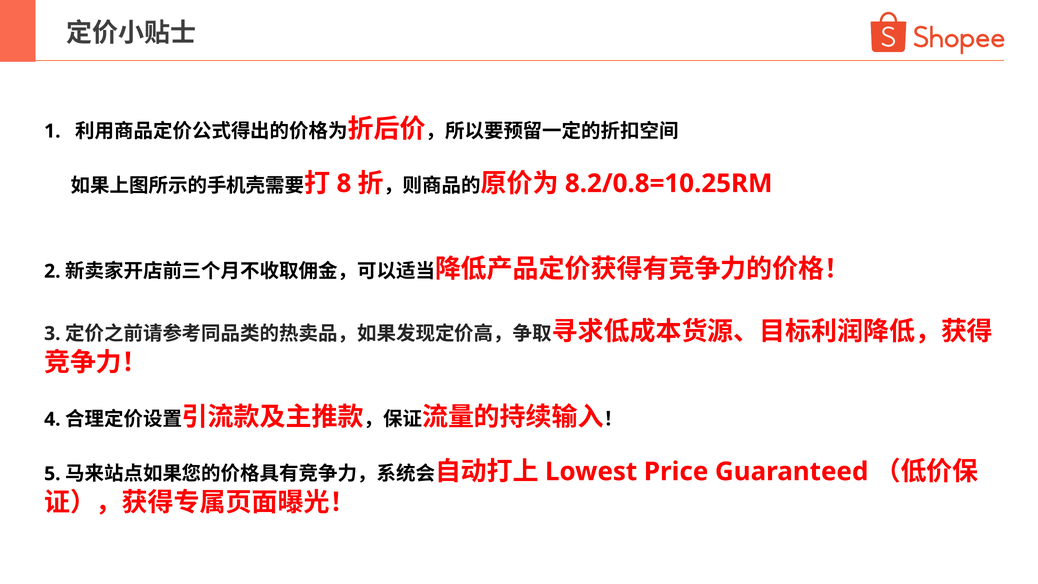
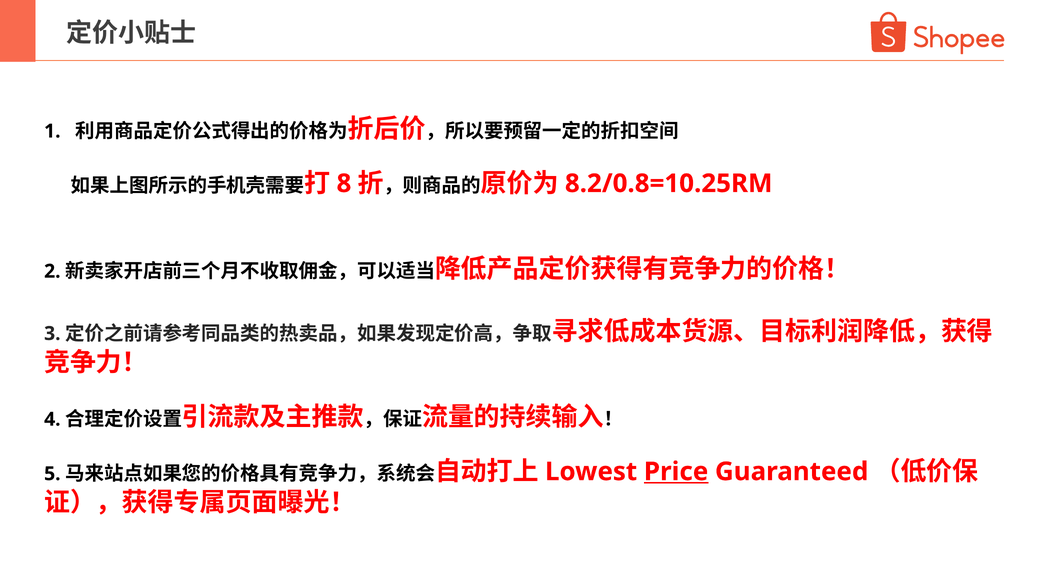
Price underline: none -> present
